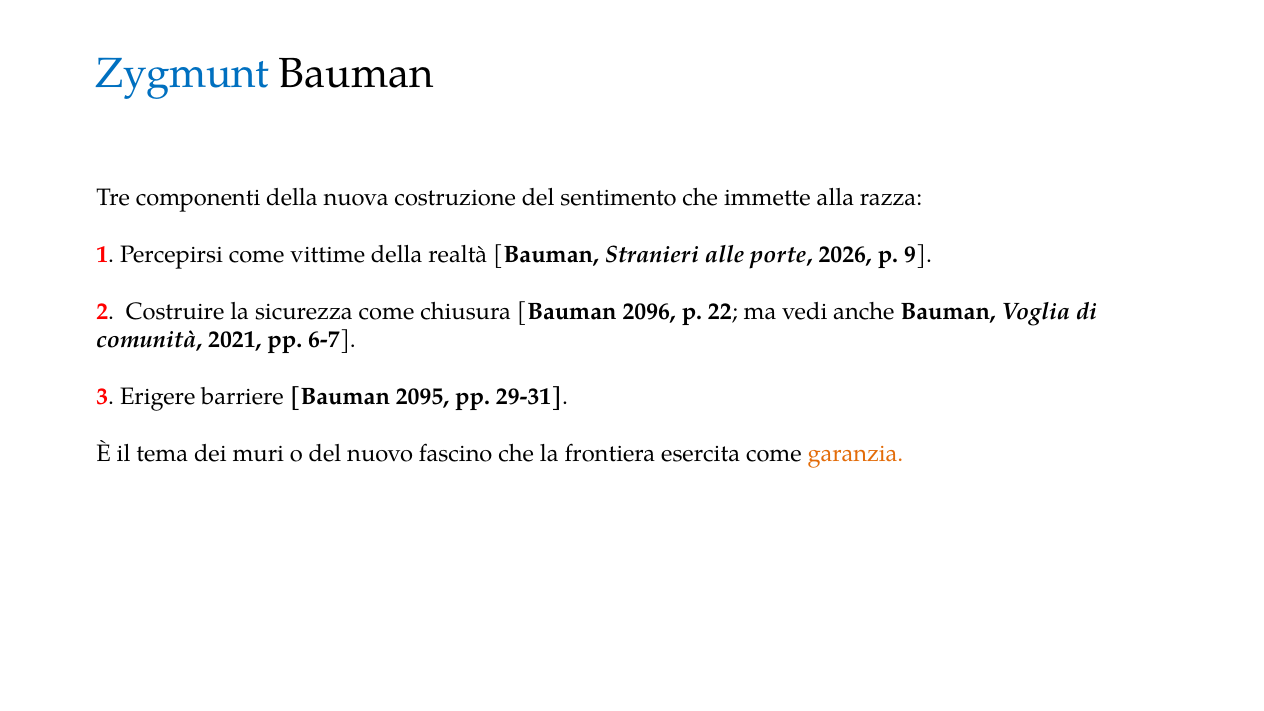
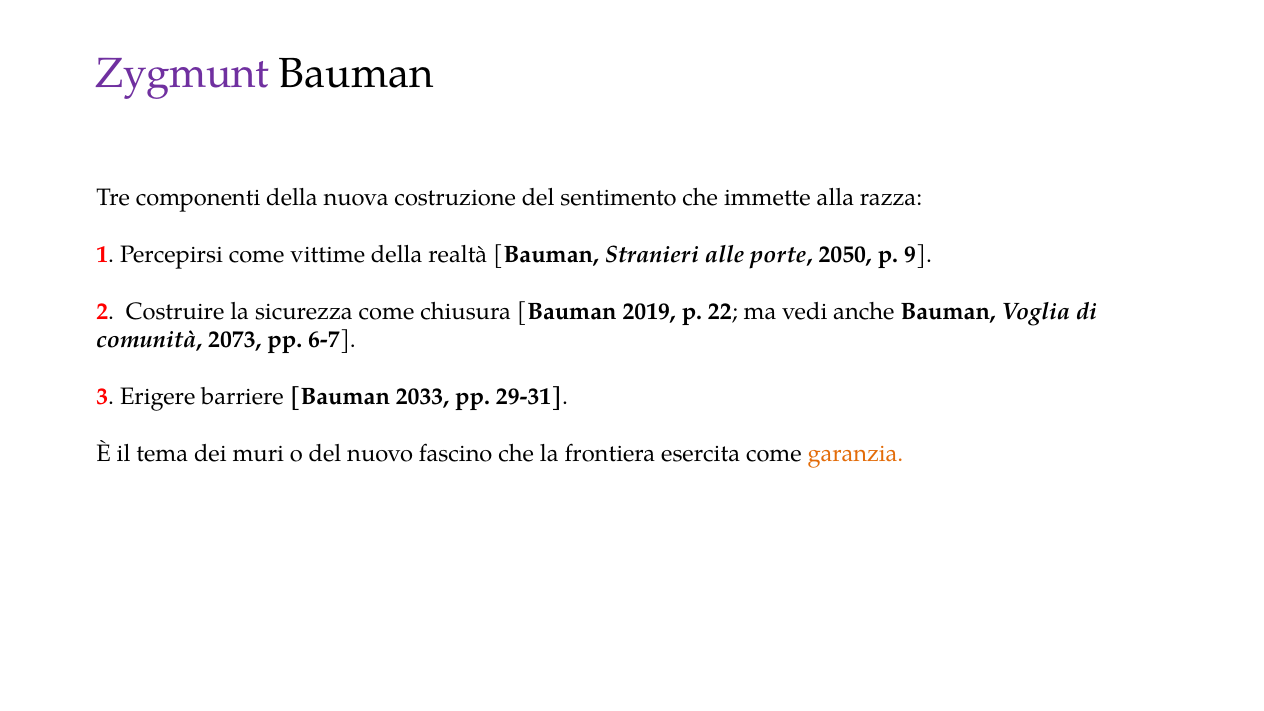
Zygmunt colour: blue -> purple
2026: 2026 -> 2050
2096: 2096 -> 2019
2021: 2021 -> 2073
2095: 2095 -> 2033
